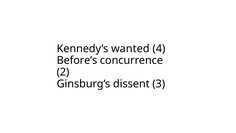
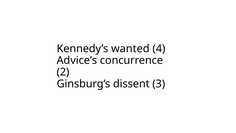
Before’s: Before’s -> Advice’s
